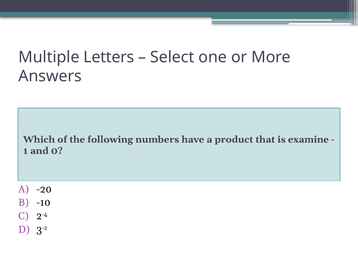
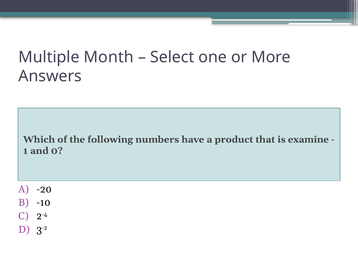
Letters: Letters -> Month
